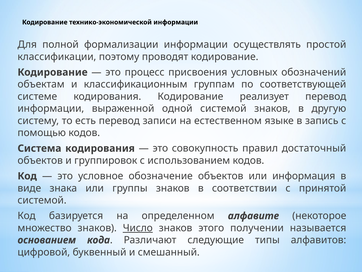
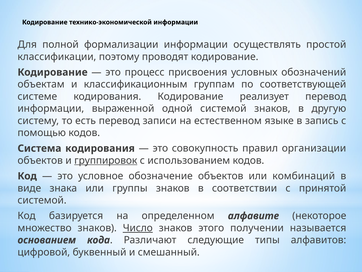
достаточный: достаточный -> организации
группировок underline: none -> present
информация: информация -> комбинаций
